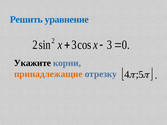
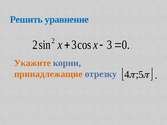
Укажите colour: black -> orange
